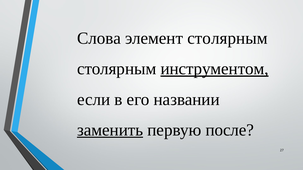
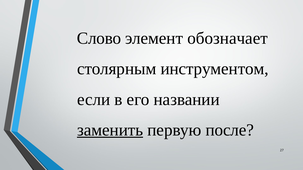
Слова: Слова -> Слово
элемент столярным: столярным -> обозначает
инструментом underline: present -> none
